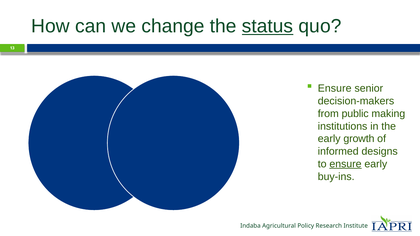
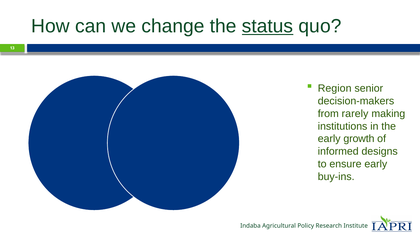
Ensure at (335, 89): Ensure -> Region
public: public -> rarely
ensure at (345, 164) underline: present -> none
